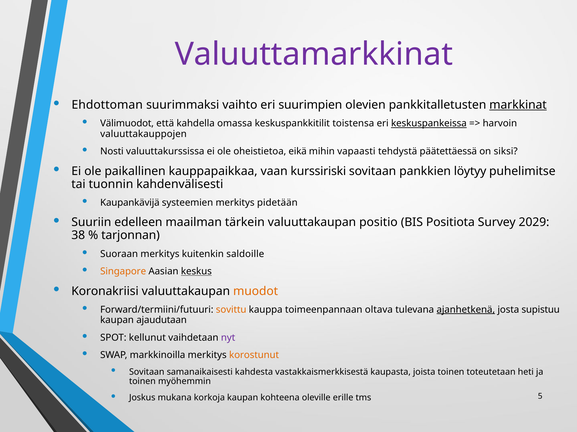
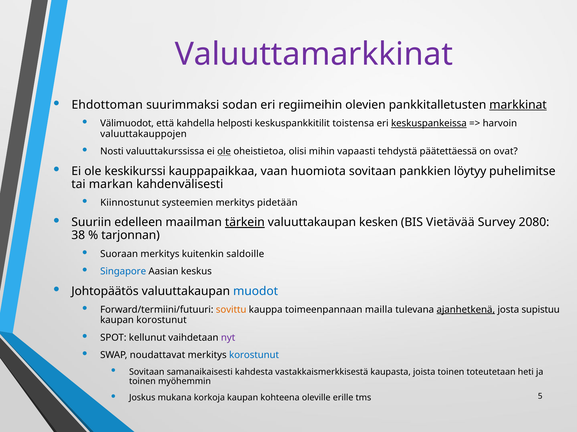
vaihto: vaihto -> sodan
suurimpien: suurimpien -> regiimeihin
omassa: omassa -> helposti
ole at (224, 152) underline: none -> present
eikä: eikä -> olisi
siksi: siksi -> ovat
paikallinen: paikallinen -> keskikurssi
kurssiriski: kurssiriski -> huomiota
tuonnin: tuonnin -> markan
Kaupankävijä: Kaupankävijä -> Kiinnostunut
tärkein underline: none -> present
positio: positio -> kesken
Positiota: Positiota -> Vietävää
2029: 2029 -> 2080
Singapore colour: orange -> blue
keskus underline: present -> none
Koronakriisi: Koronakriisi -> Johtopäätös
muodot colour: orange -> blue
oltava: oltava -> mailla
kaupan ajaudutaan: ajaudutaan -> korostunut
markkinoilla: markkinoilla -> noudattavat
korostunut at (254, 356) colour: orange -> blue
